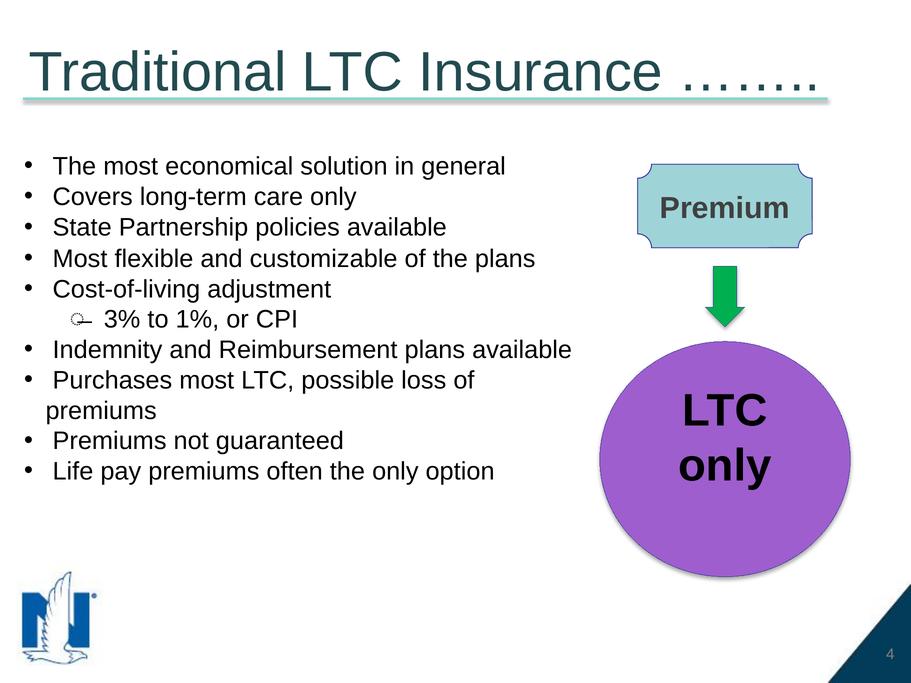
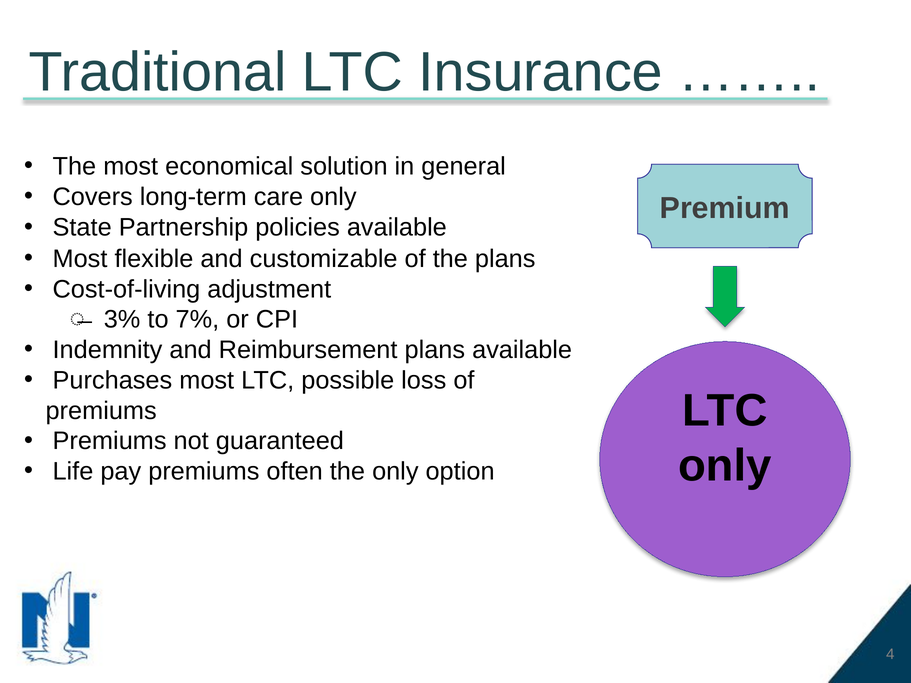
1%: 1% -> 7%
